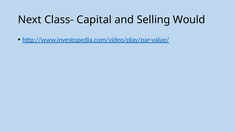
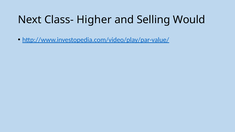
Capital: Capital -> Higher
